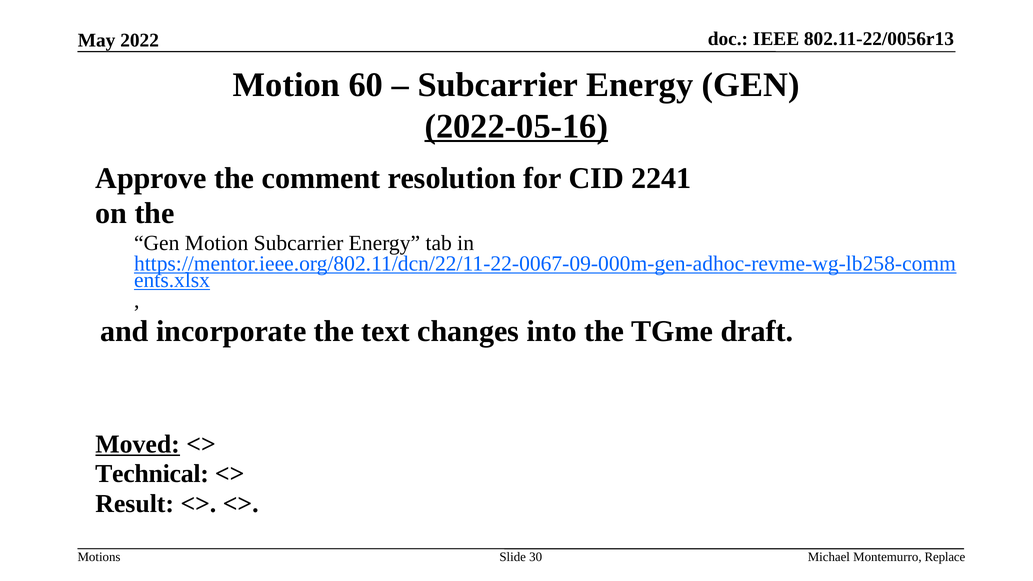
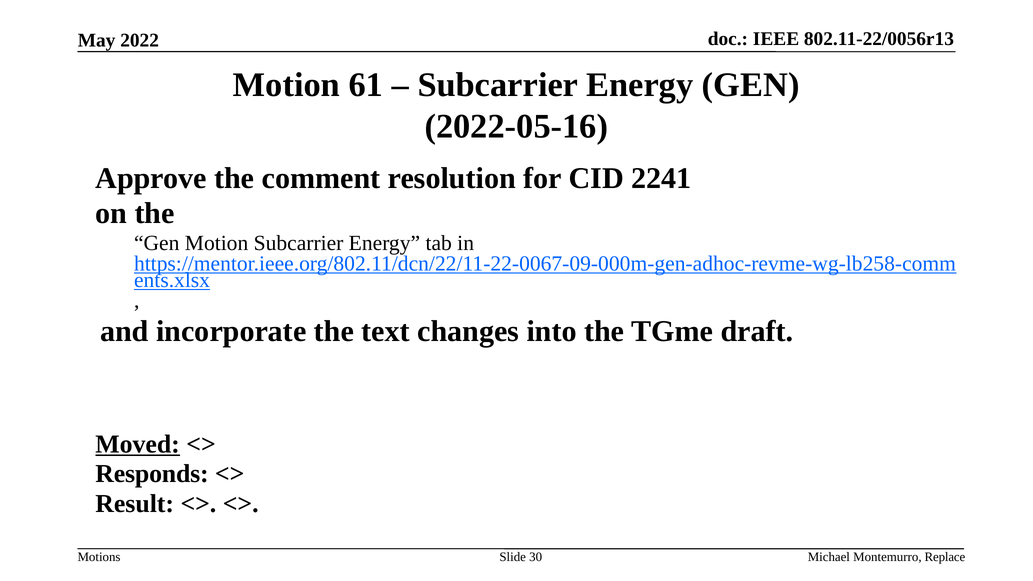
60: 60 -> 61
2022-05-16 underline: present -> none
Technical: Technical -> Responds
